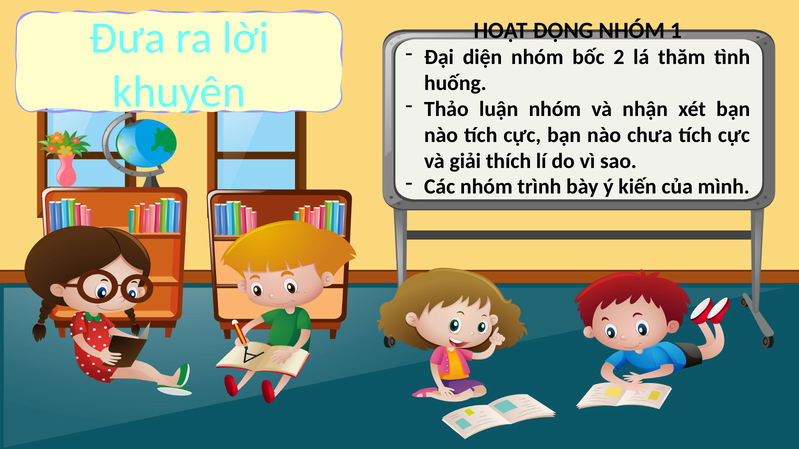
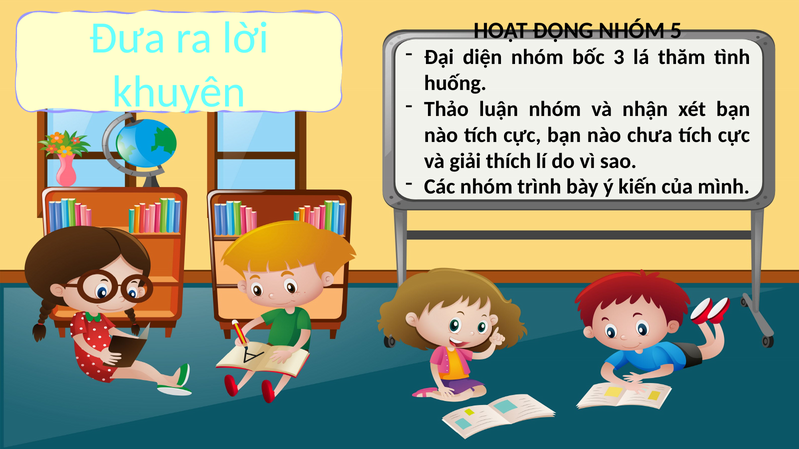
1: 1 -> 5
2: 2 -> 3
